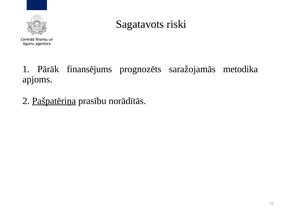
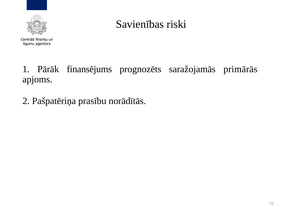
Sagatavots: Sagatavots -> Savienības
metodika: metodika -> primārās
Pašpatēriņa underline: present -> none
